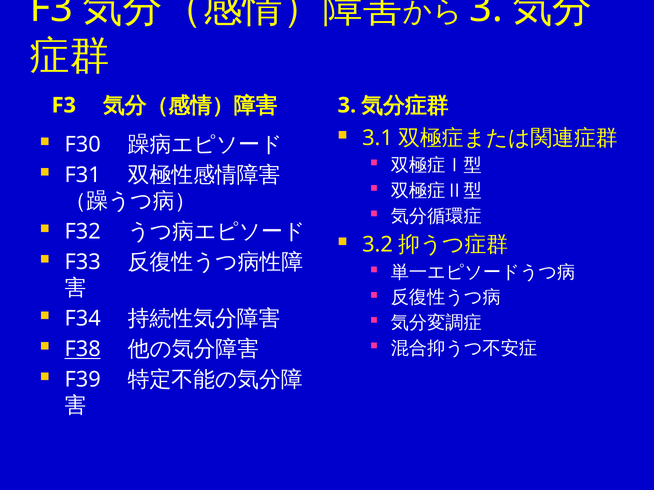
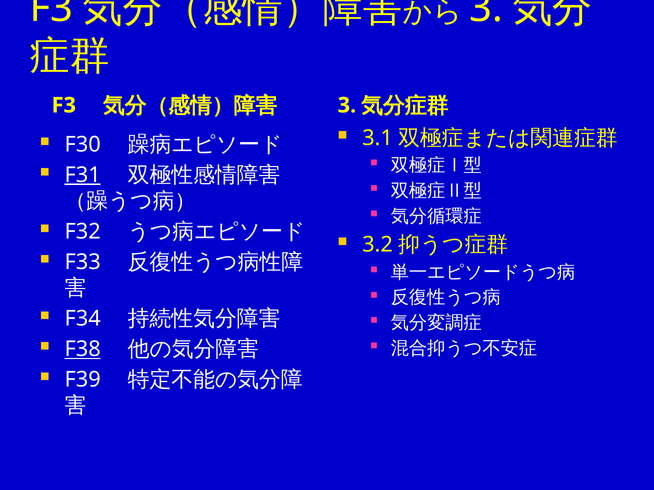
F31 underline: none -> present
